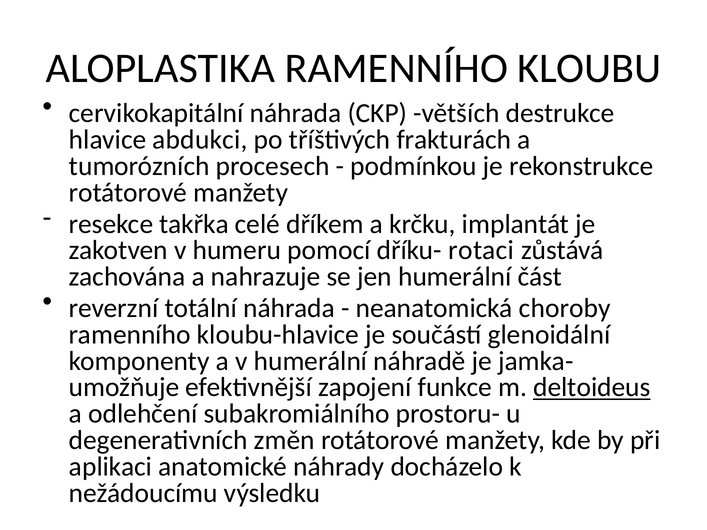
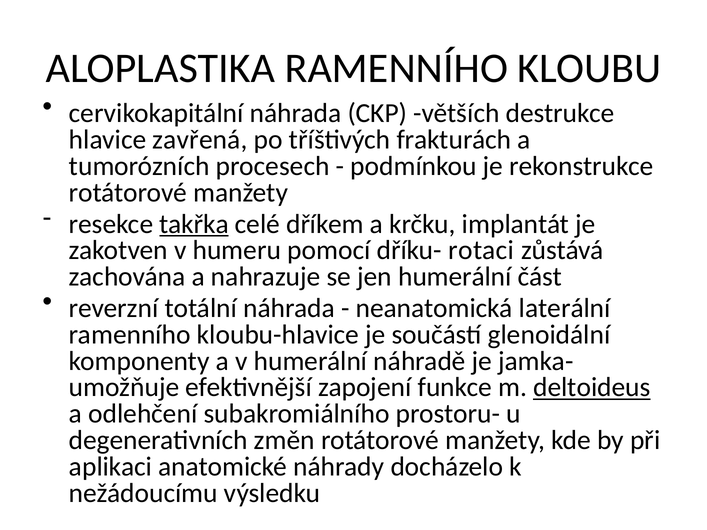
abdukci: abdukci -> zavřená
takřka underline: none -> present
choroby: choroby -> laterální
